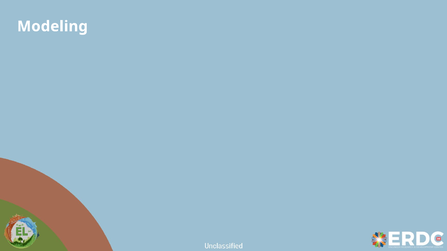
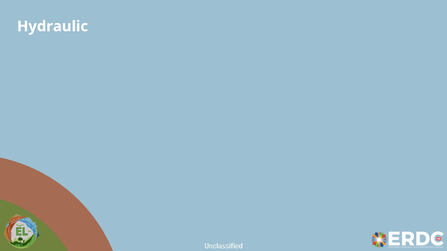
Modeling: Modeling -> Hydraulic
